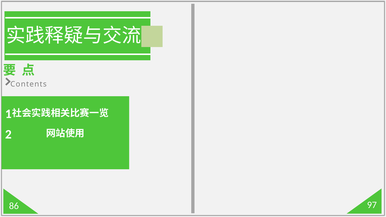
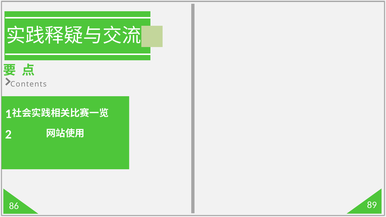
97: 97 -> 89
